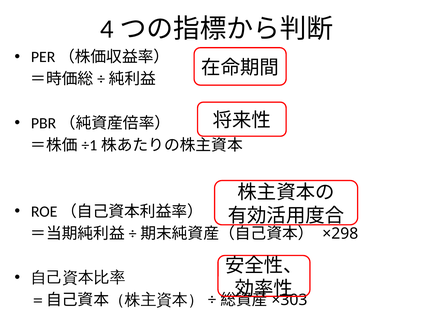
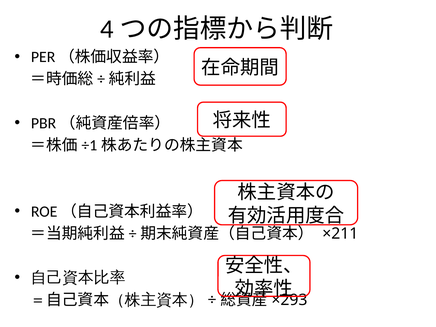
×298: ×298 -> ×211
×303: ×303 -> ×293
